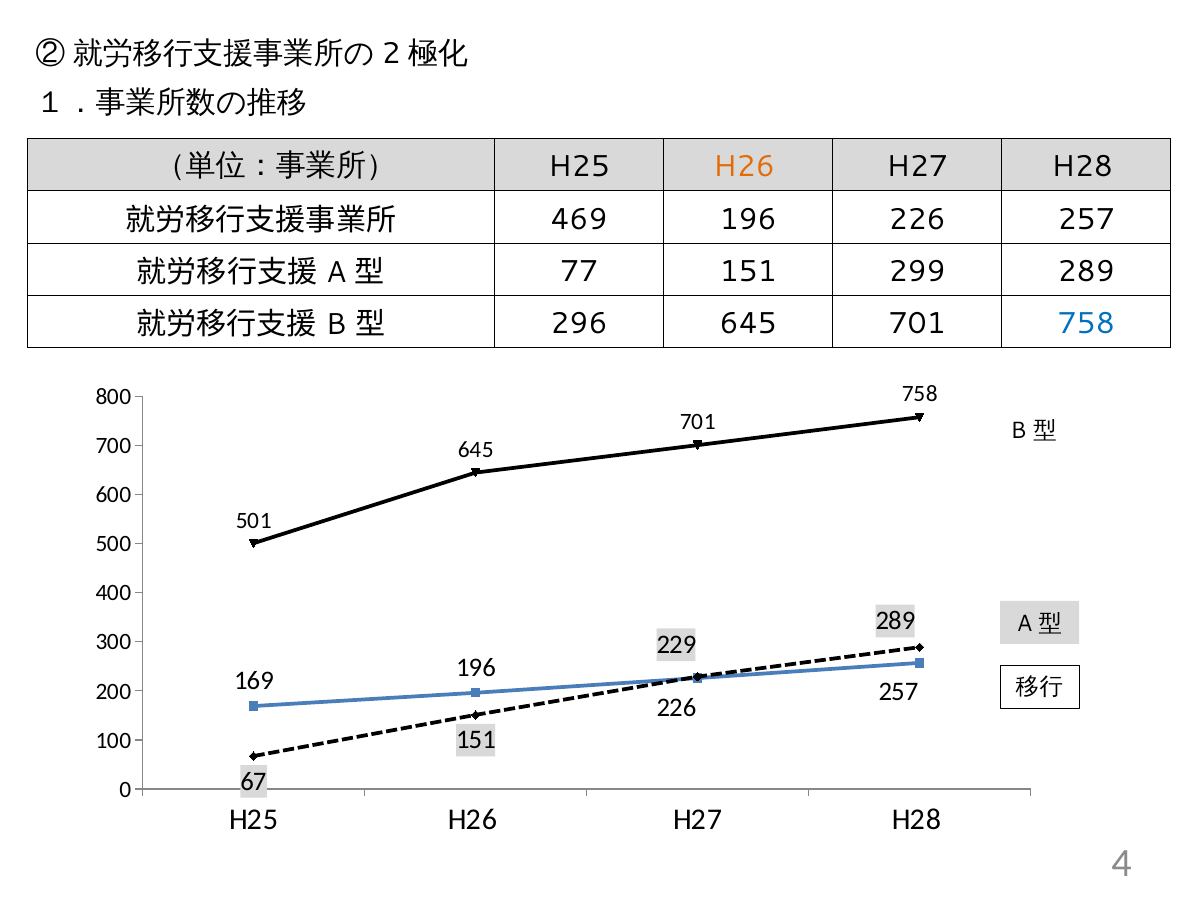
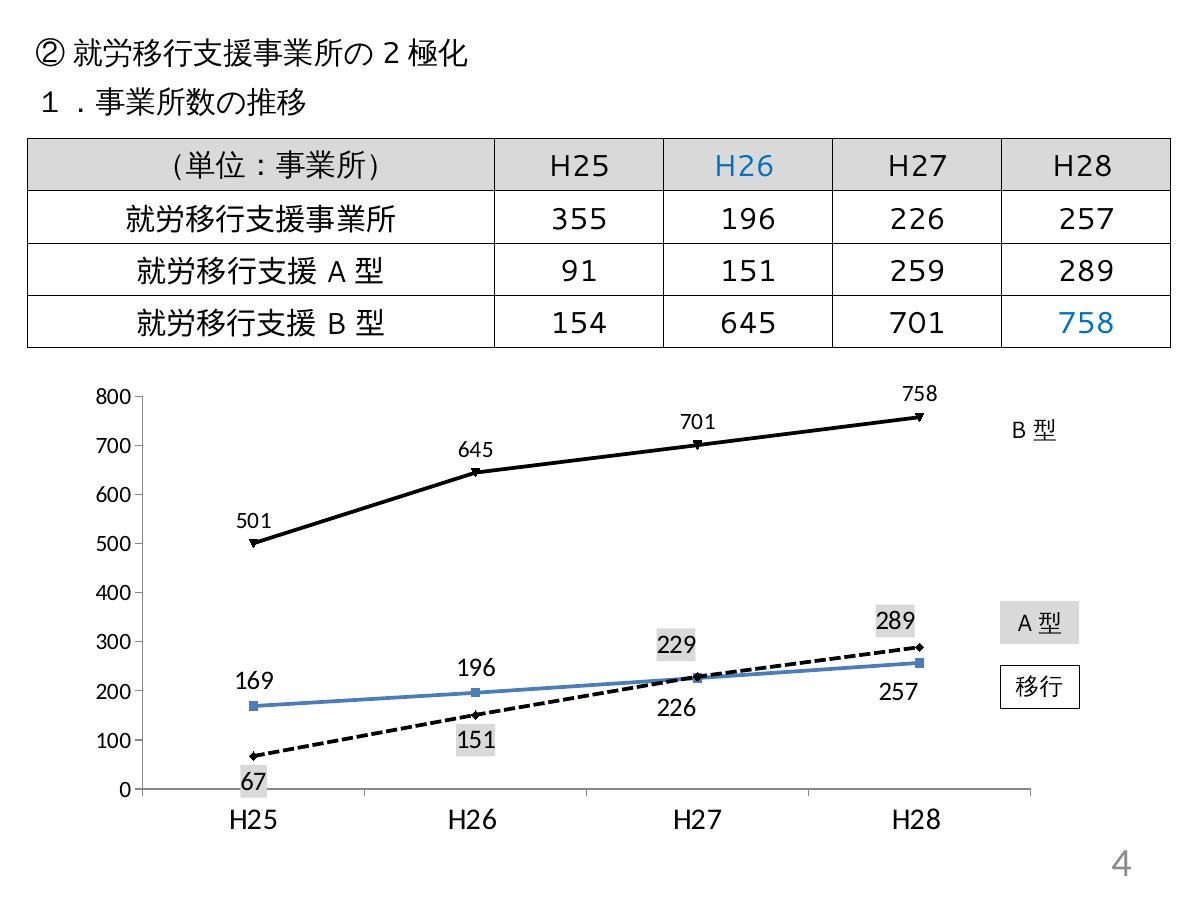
H26 at (744, 167) colour: orange -> blue
469: 469 -> 355
77: 77 -> 91
299: 299 -> 259
296: 296 -> 154
